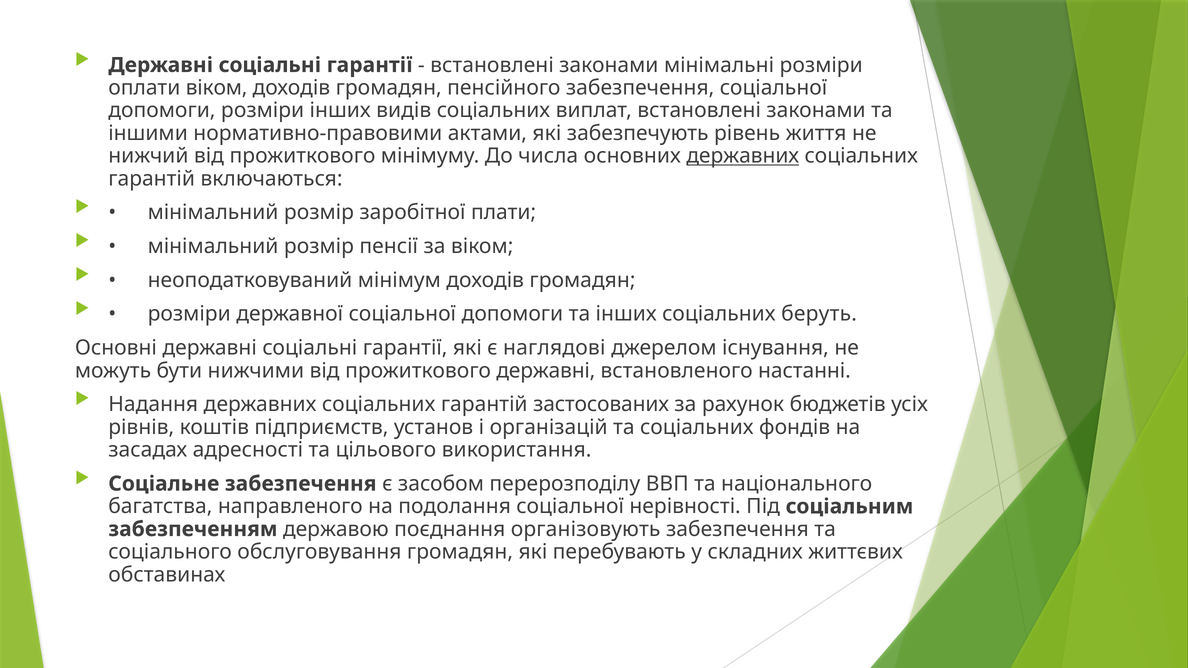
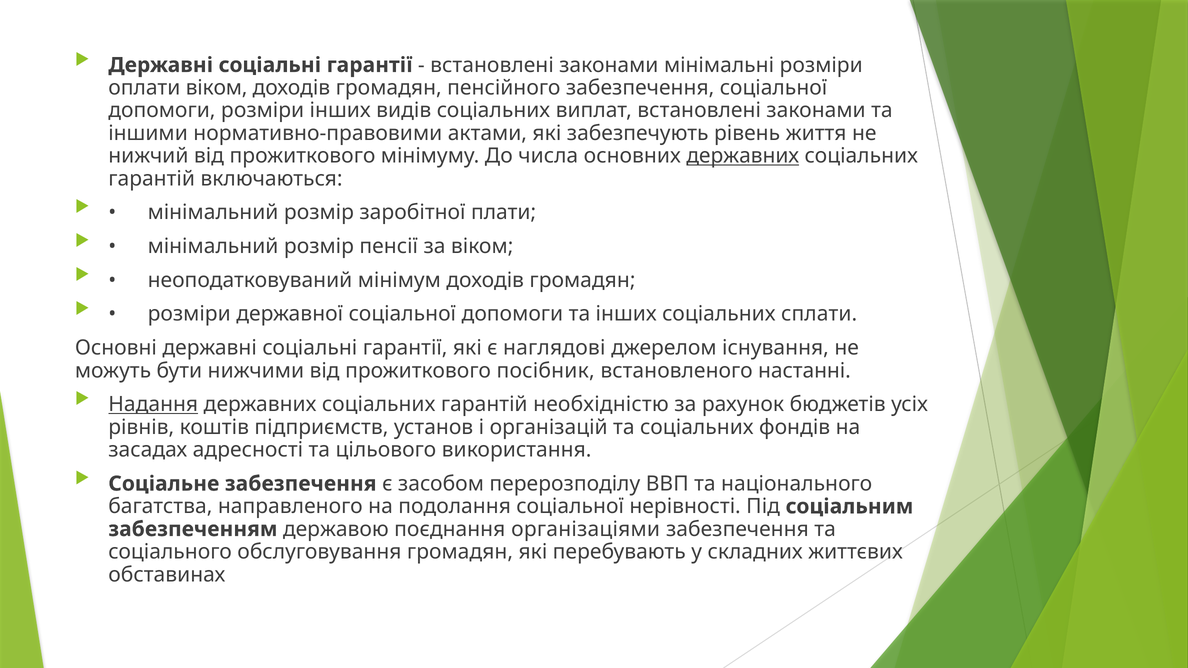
беруть: беруть -> сплати
прожиткового державні: державні -> посібник
Надання underline: none -> present
застосованих: застосованих -> необхідністю
організовують: організовують -> організаціями
